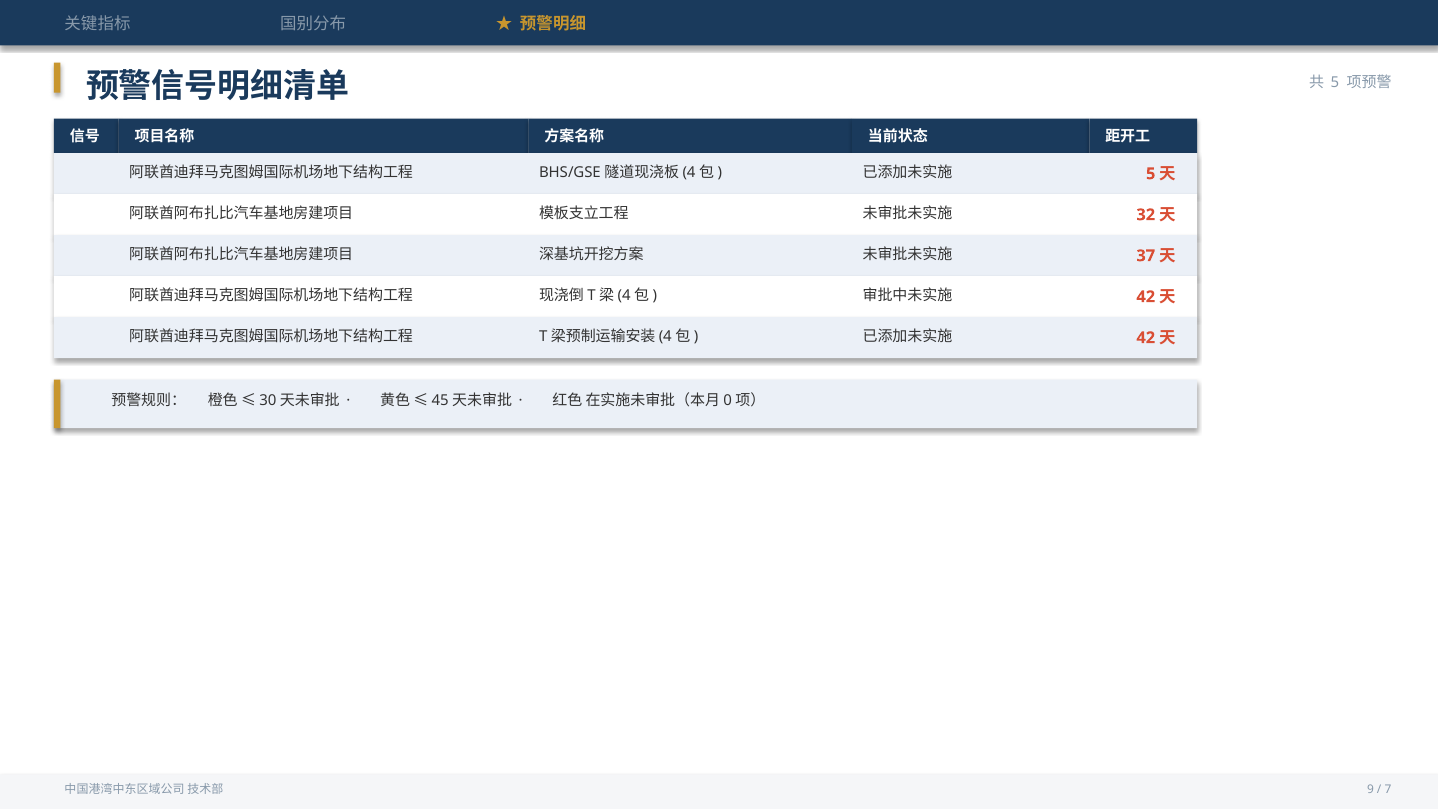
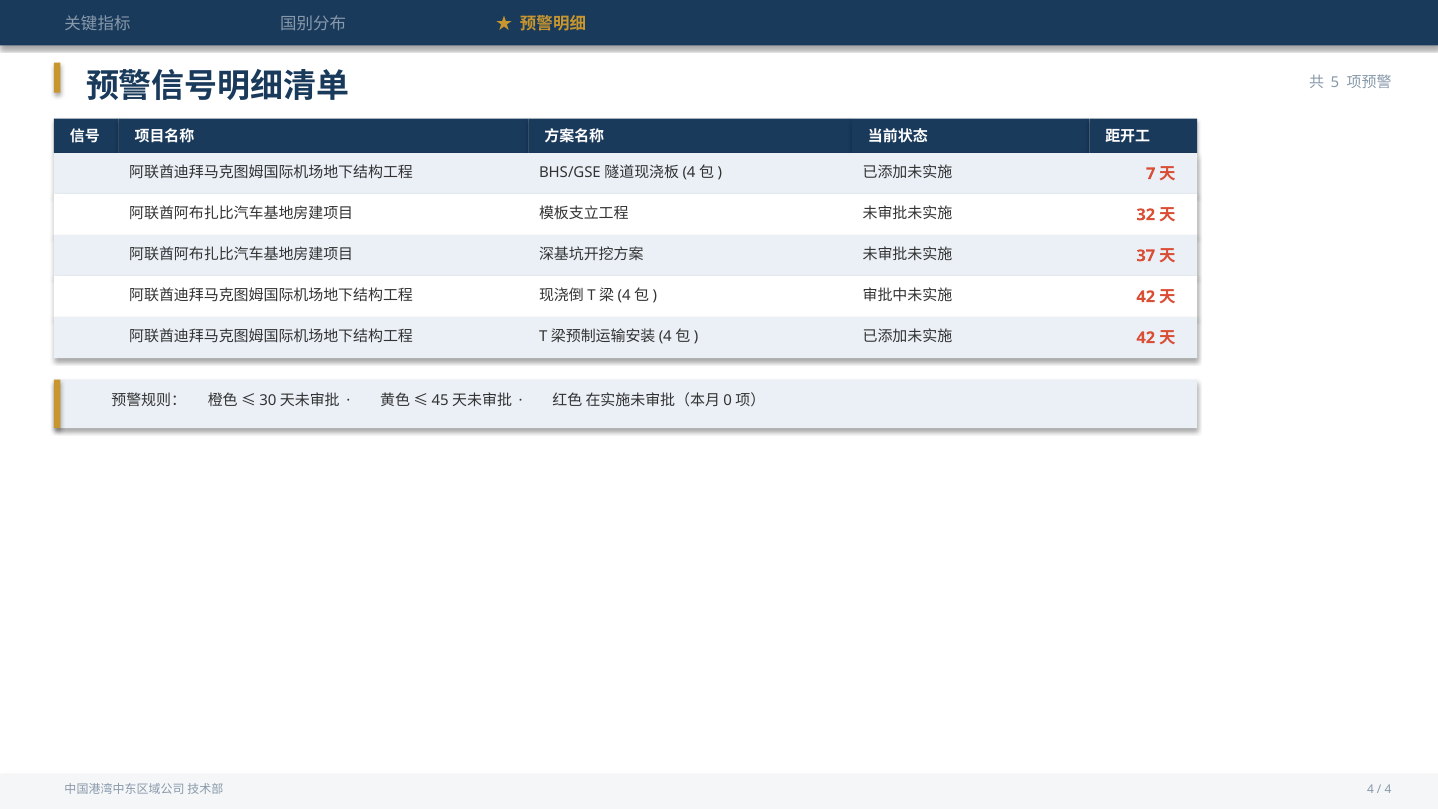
5 at (1151, 174): 5 -> 7
9 at (1370, 790): 9 -> 4
7 at (1388, 790): 7 -> 4
